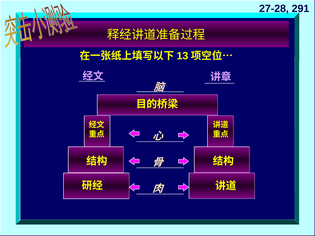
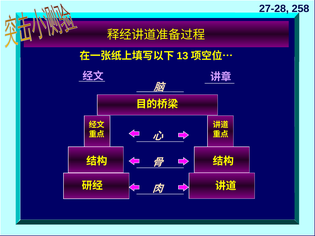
291: 291 -> 258
